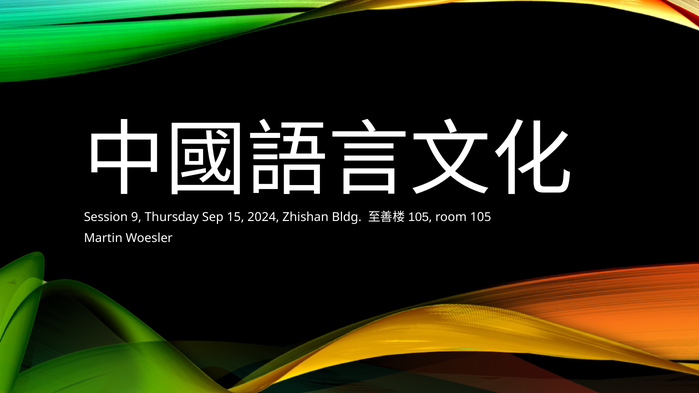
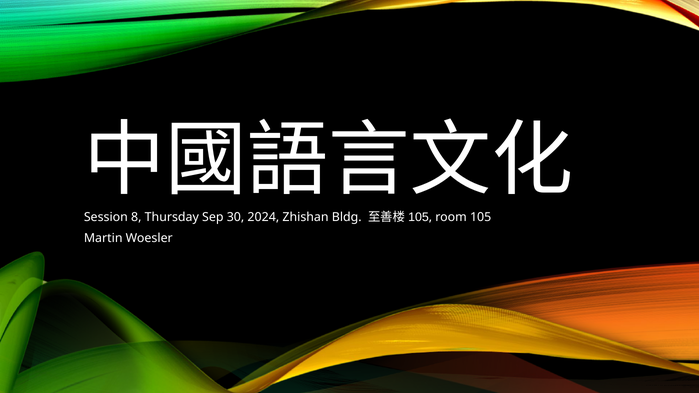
9: 9 -> 8
15: 15 -> 30
